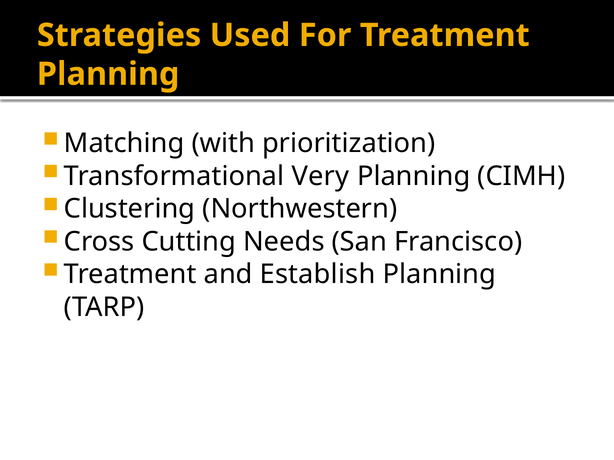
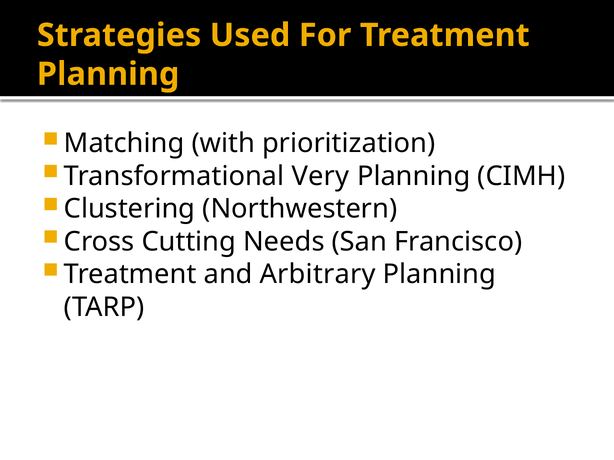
Establish: Establish -> Arbitrary
